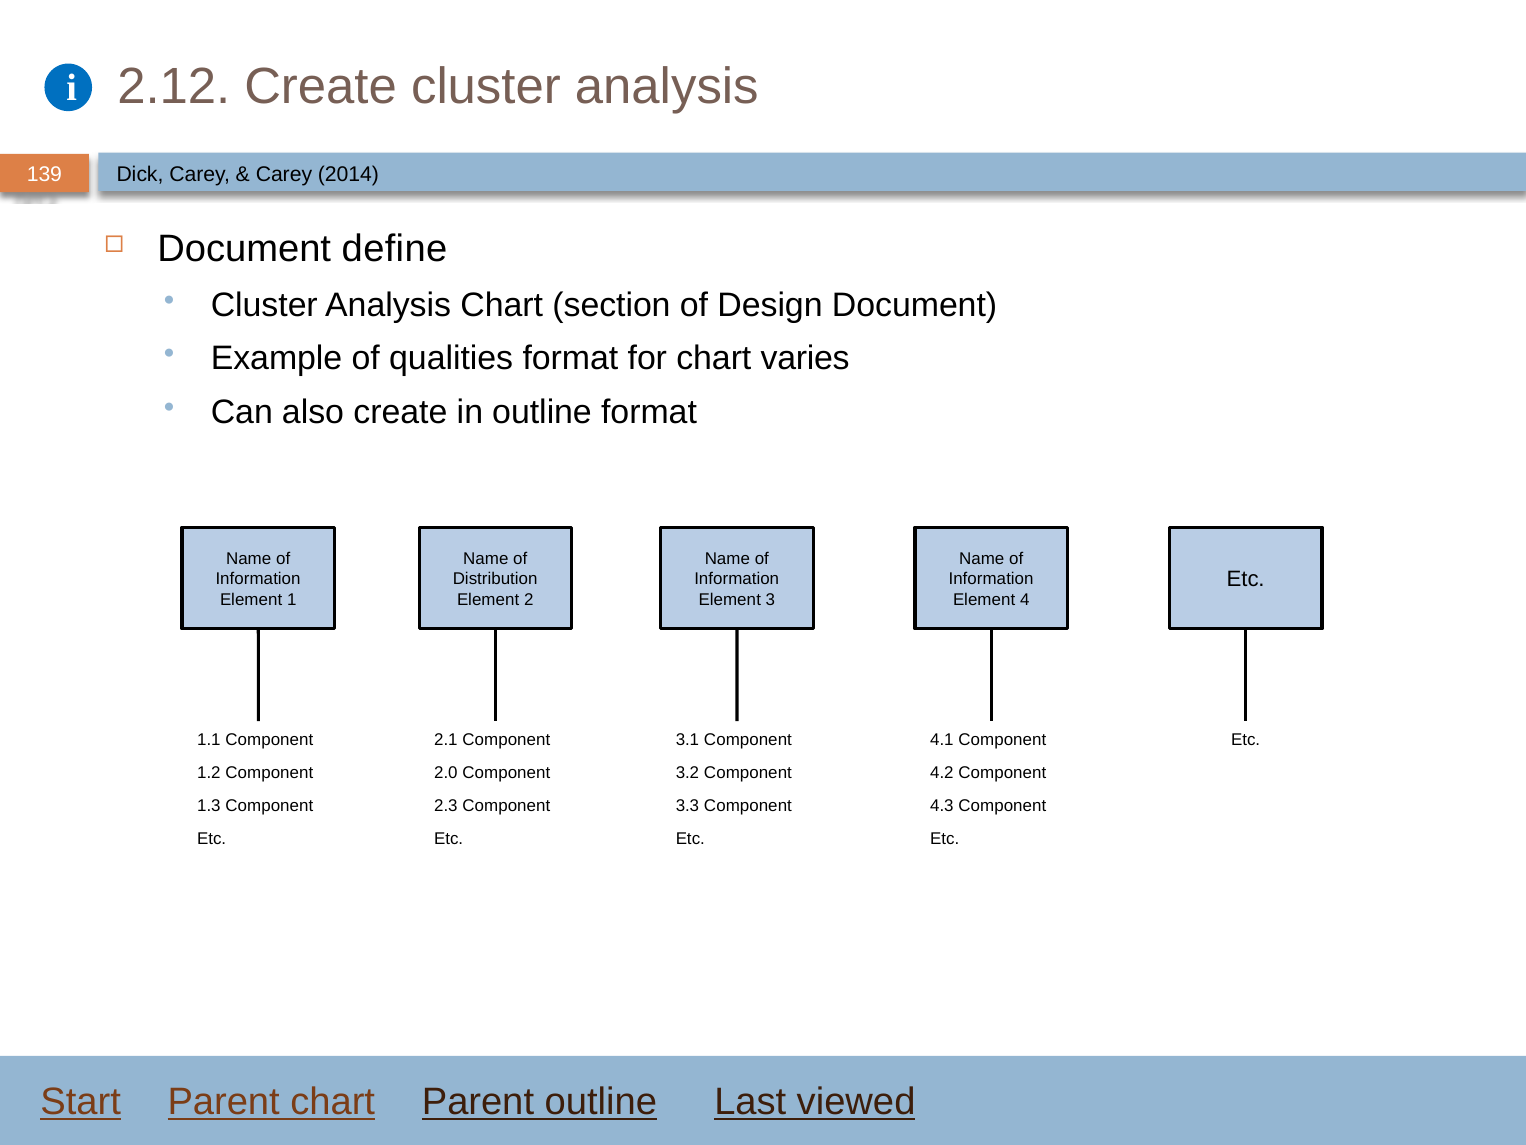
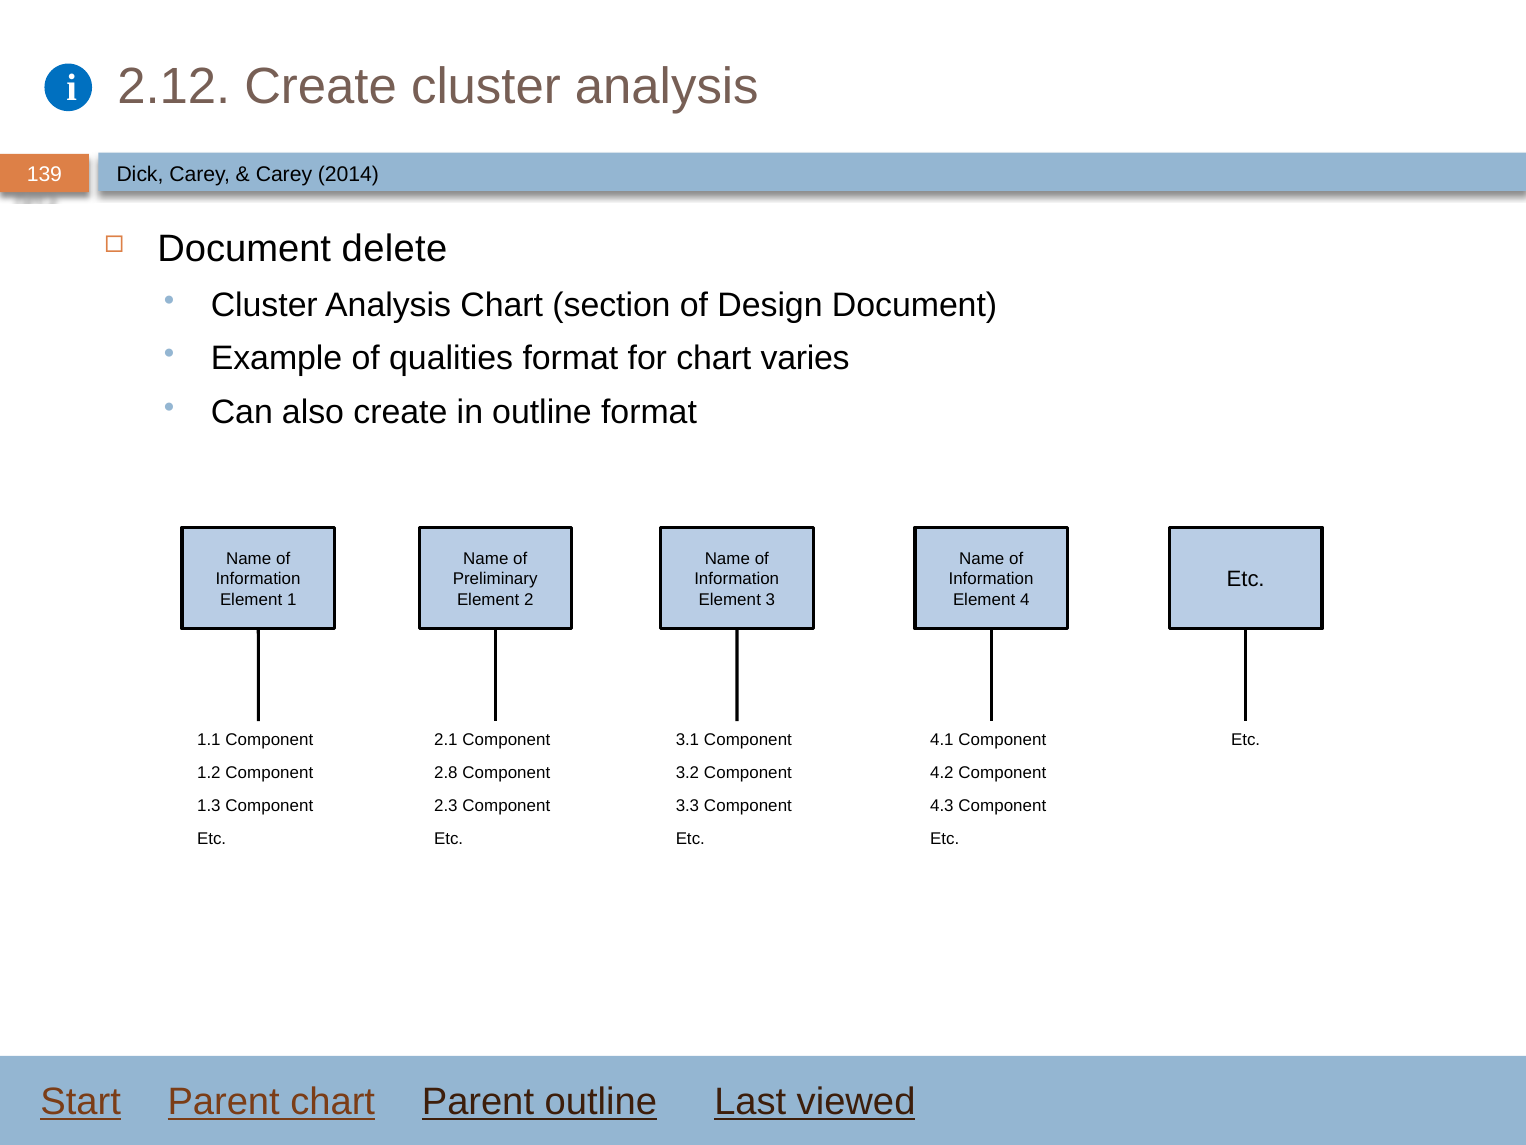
define: define -> delete
Distribution: Distribution -> Preliminary
2.0: 2.0 -> 2.8
